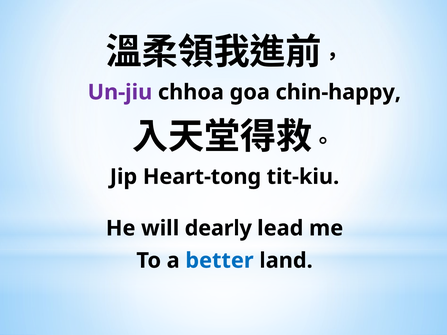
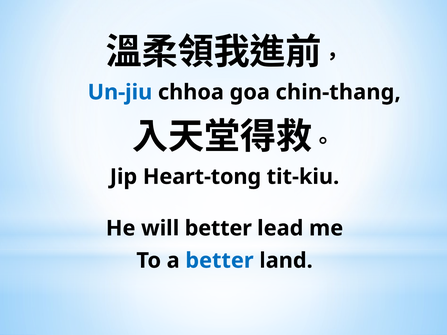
Un-jiu colour: purple -> blue
chin-happy: chin-happy -> chin-thang
will dearly: dearly -> better
